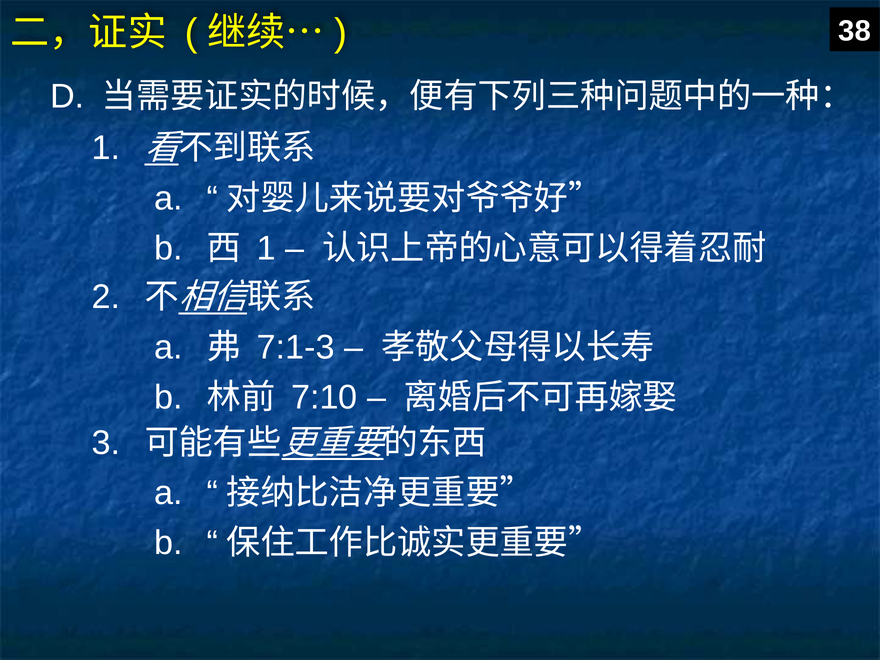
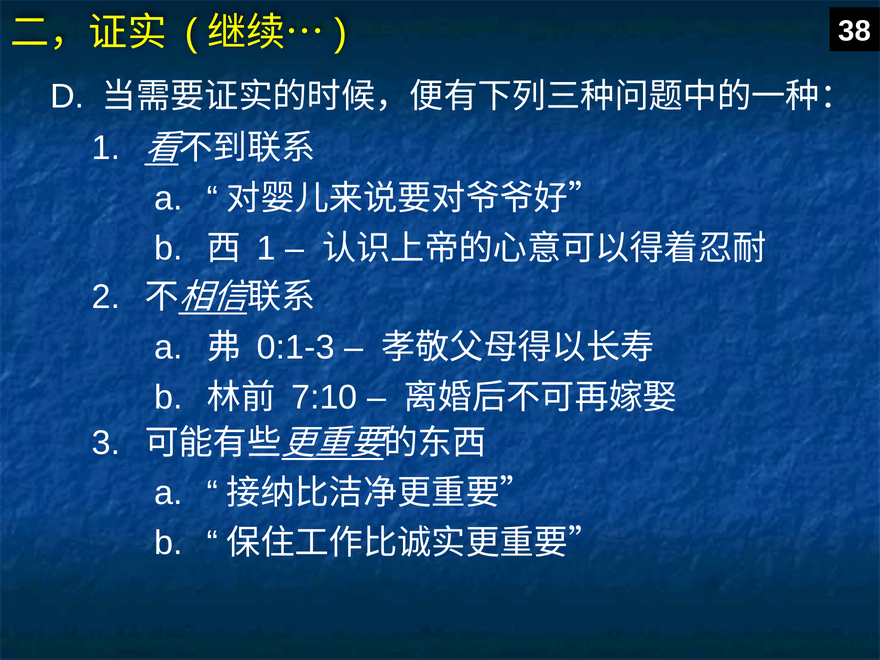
7:1-3: 7:1-3 -> 0:1-3
